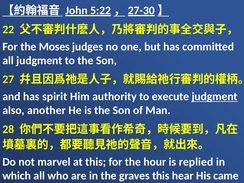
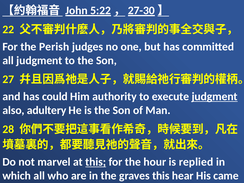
Moses: Moses -> Perish
spirit: spirit -> could
another: another -> adultery
this at (96, 162) underline: none -> present
